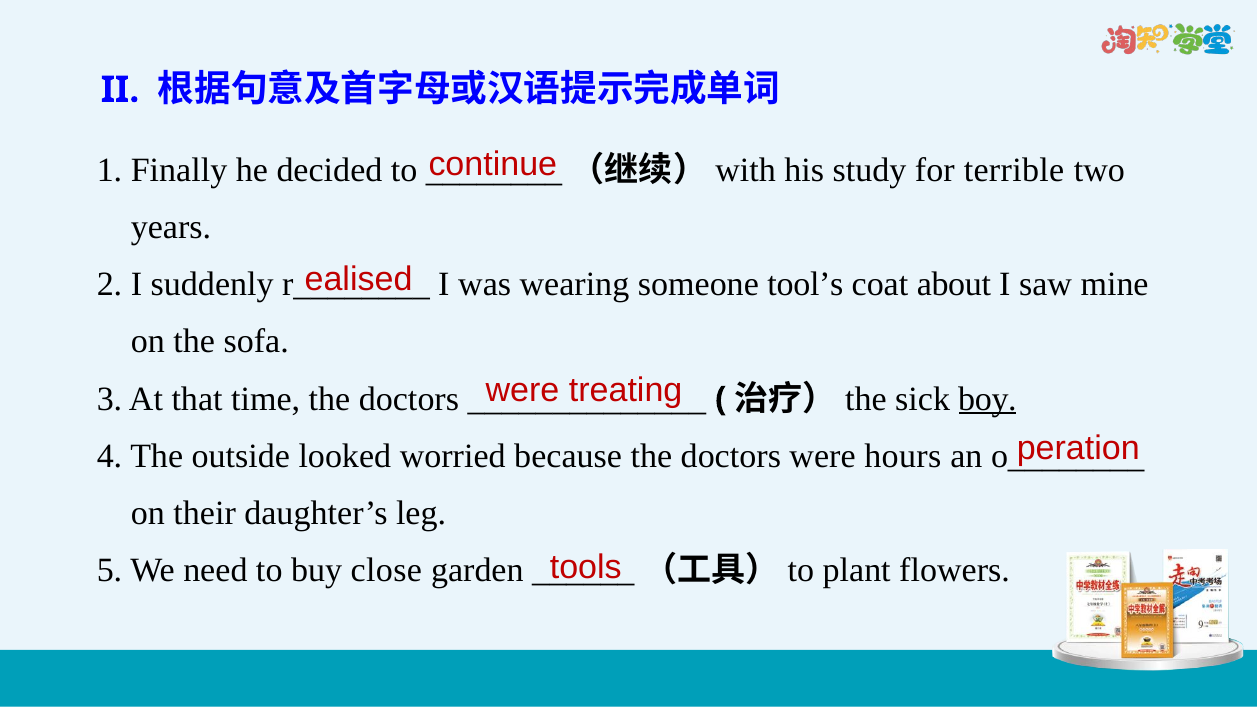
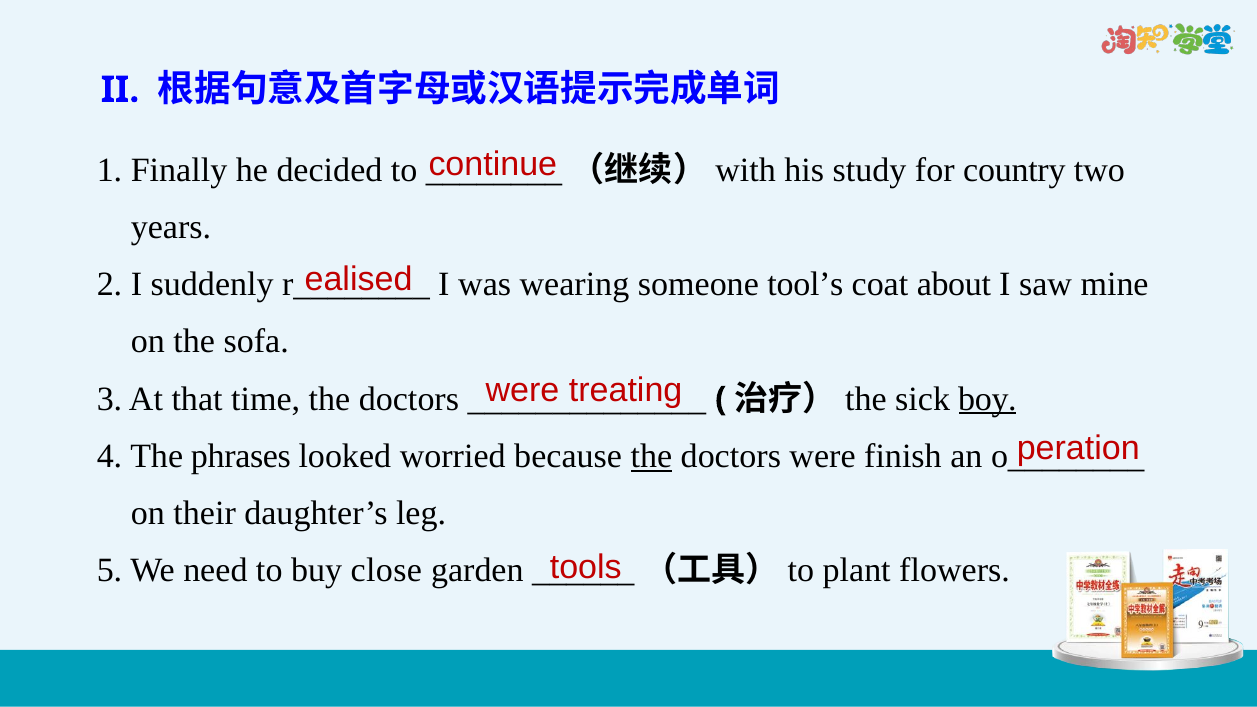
terrible: terrible -> country
outside: outside -> phrases
the at (651, 456) underline: none -> present
hours: hours -> finish
